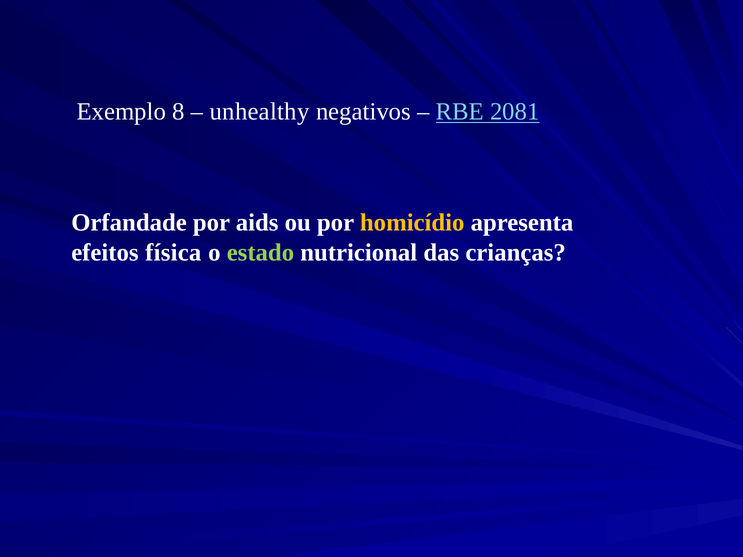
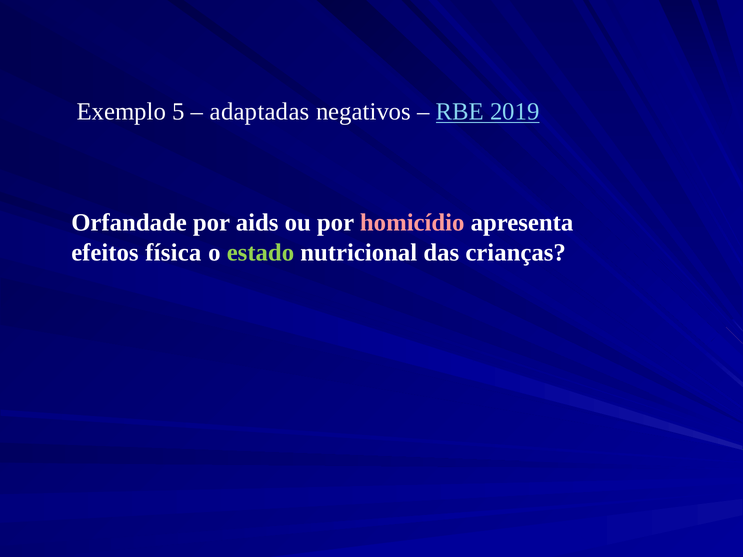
8: 8 -> 5
unhealthy: unhealthy -> adaptadas
2081: 2081 -> 2019
homicídio colour: yellow -> pink
